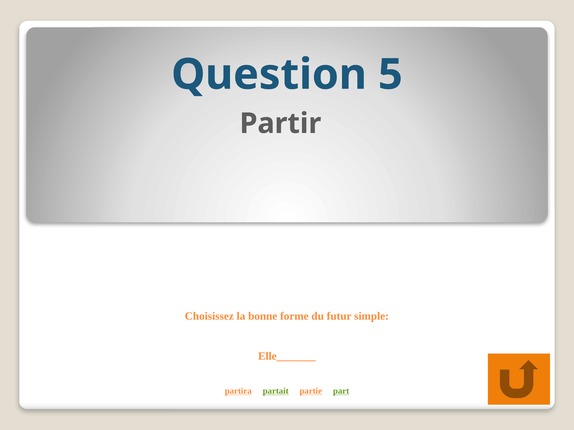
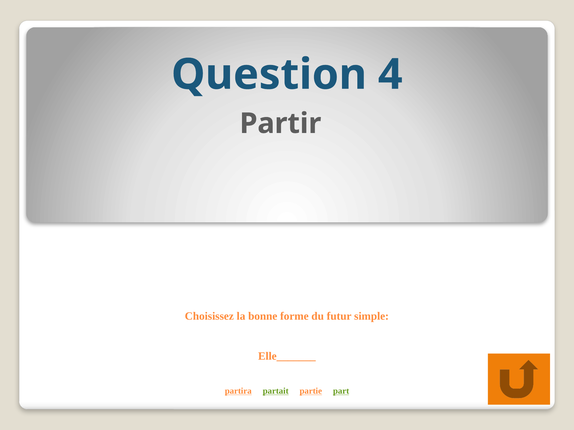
5: 5 -> 4
